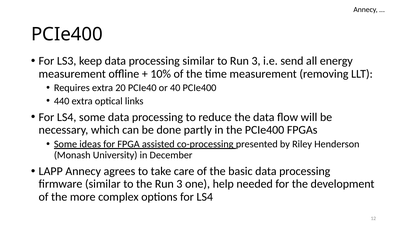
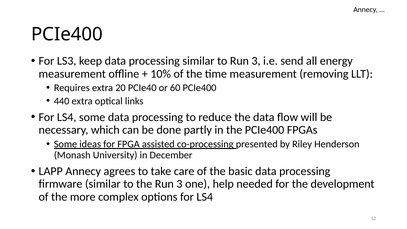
40: 40 -> 60
